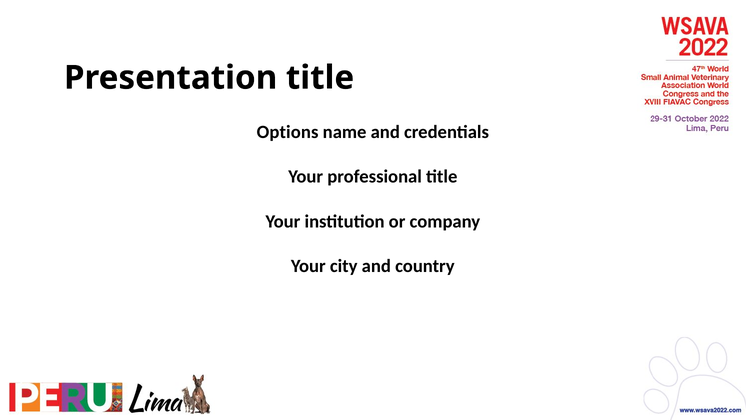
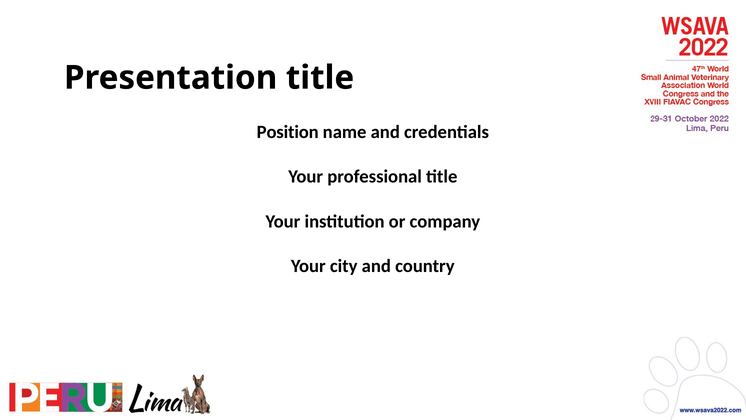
Options: Options -> Position
